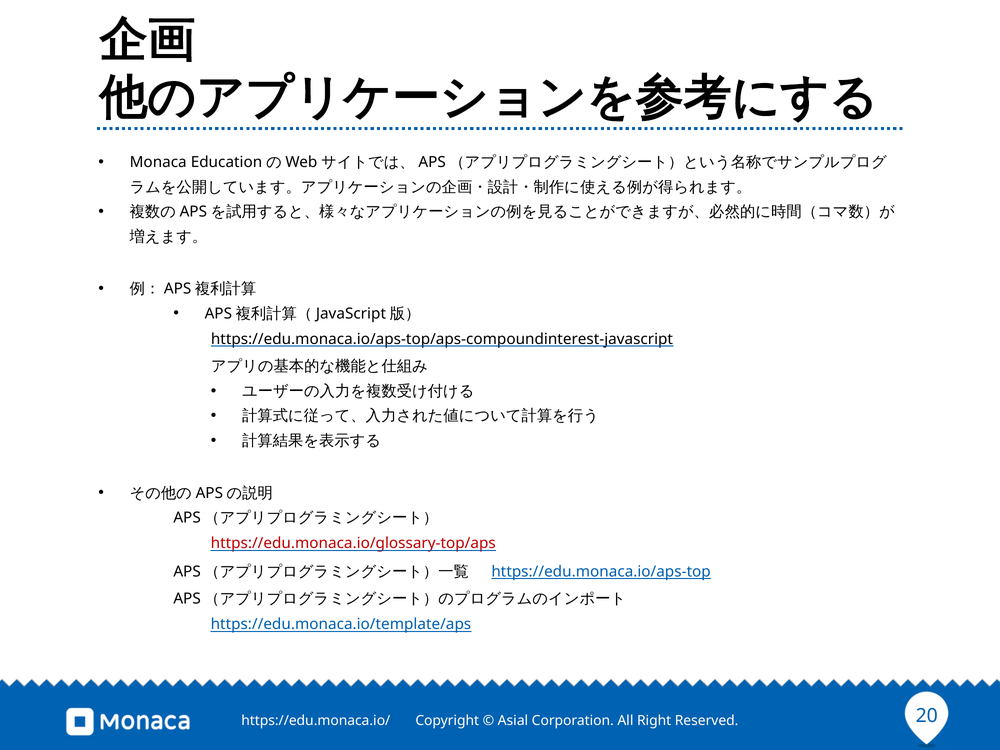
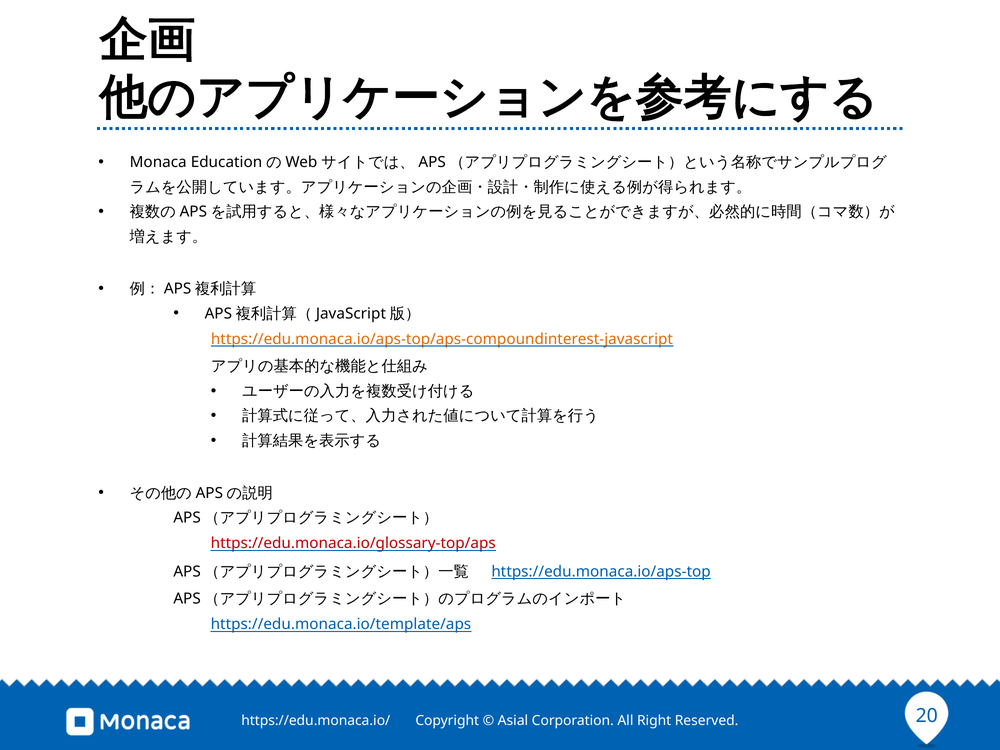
https://edu.monaca.io/aps-top/aps-compoundinterest-javascript colour: black -> orange
